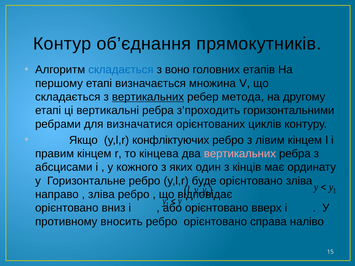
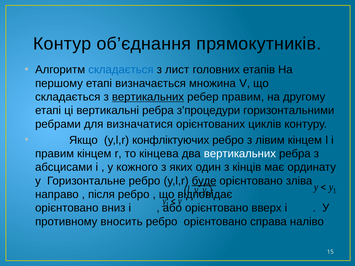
воно: воно -> лист
ребер метода: метода -> правим
з’проходить: з’проходить -> з’процедури
вертикальних at (240, 154) colour: pink -> white
буде underline: none -> present
зліва at (101, 195): зліва -> після
